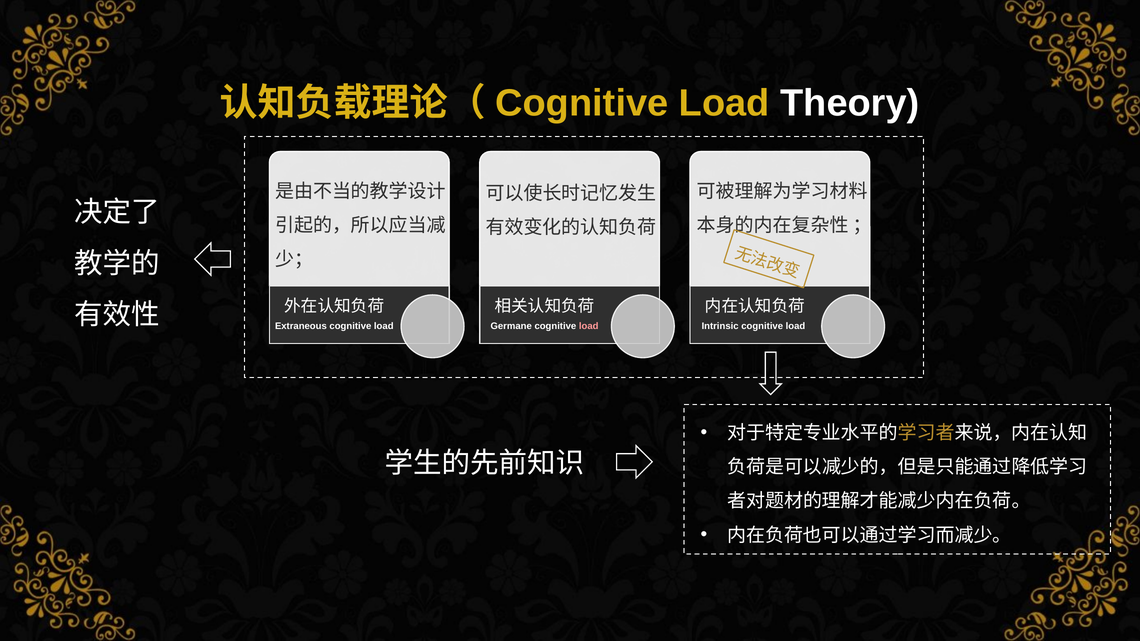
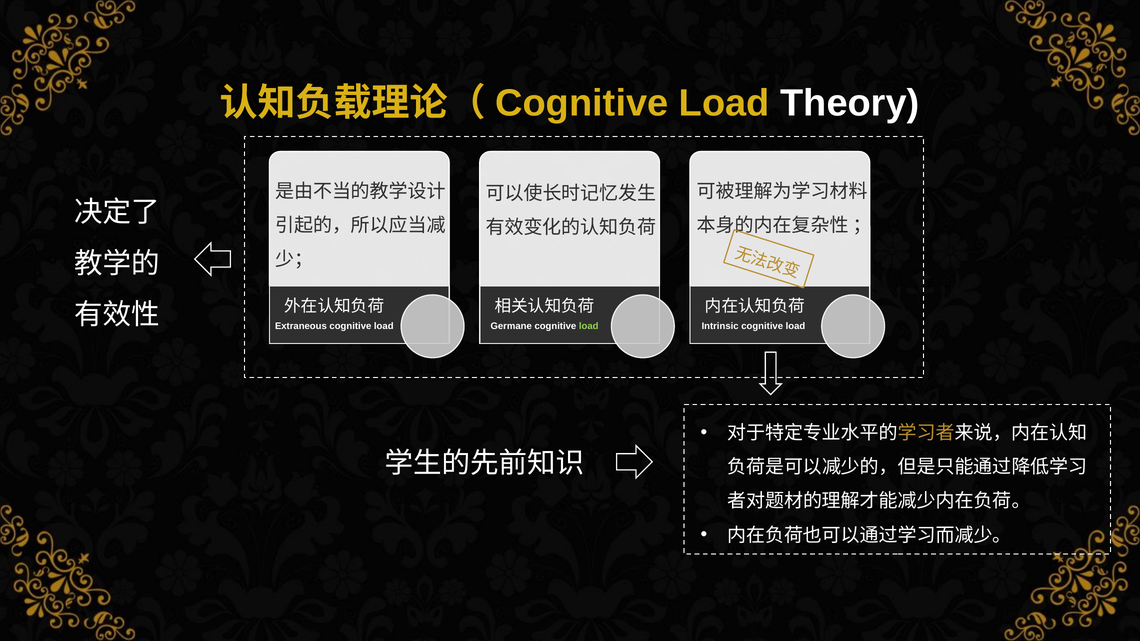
load at (589, 326) colour: pink -> light green
